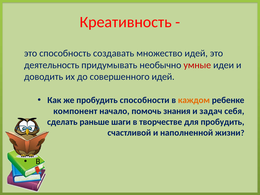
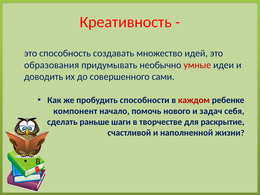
деятельность: деятельность -> образования
совершенного идей: идей -> сами
каждом colour: orange -> red
знания: знания -> нового
для пробудить: пробудить -> раскрытие
